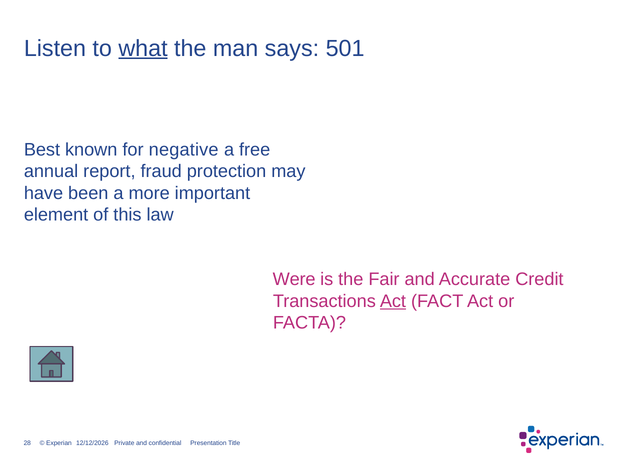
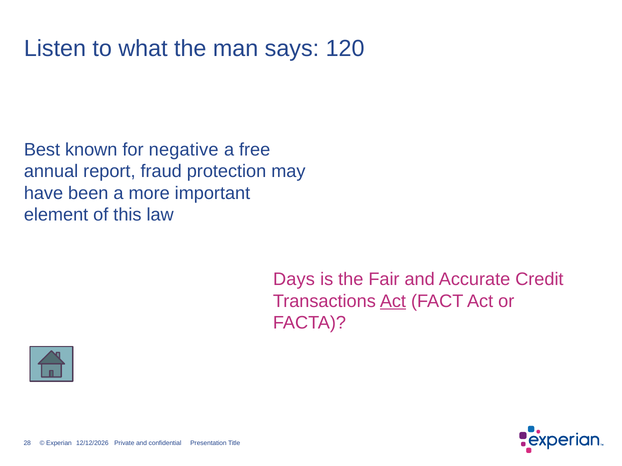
what underline: present -> none
501: 501 -> 120
Were: Were -> Days
